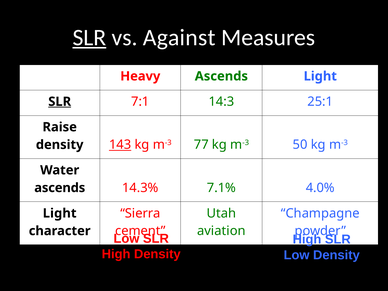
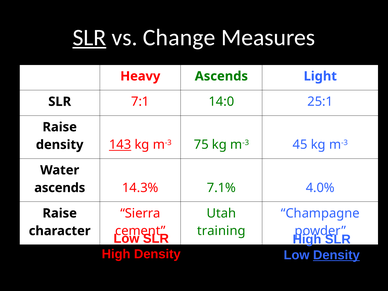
Against: Against -> Change
SLR at (60, 102) underline: present -> none
14:3: 14:3 -> 14:0
77: 77 -> 75
50: 50 -> 45
Light at (60, 213): Light -> Raise
aviation: aviation -> training
Density at (336, 255) underline: none -> present
